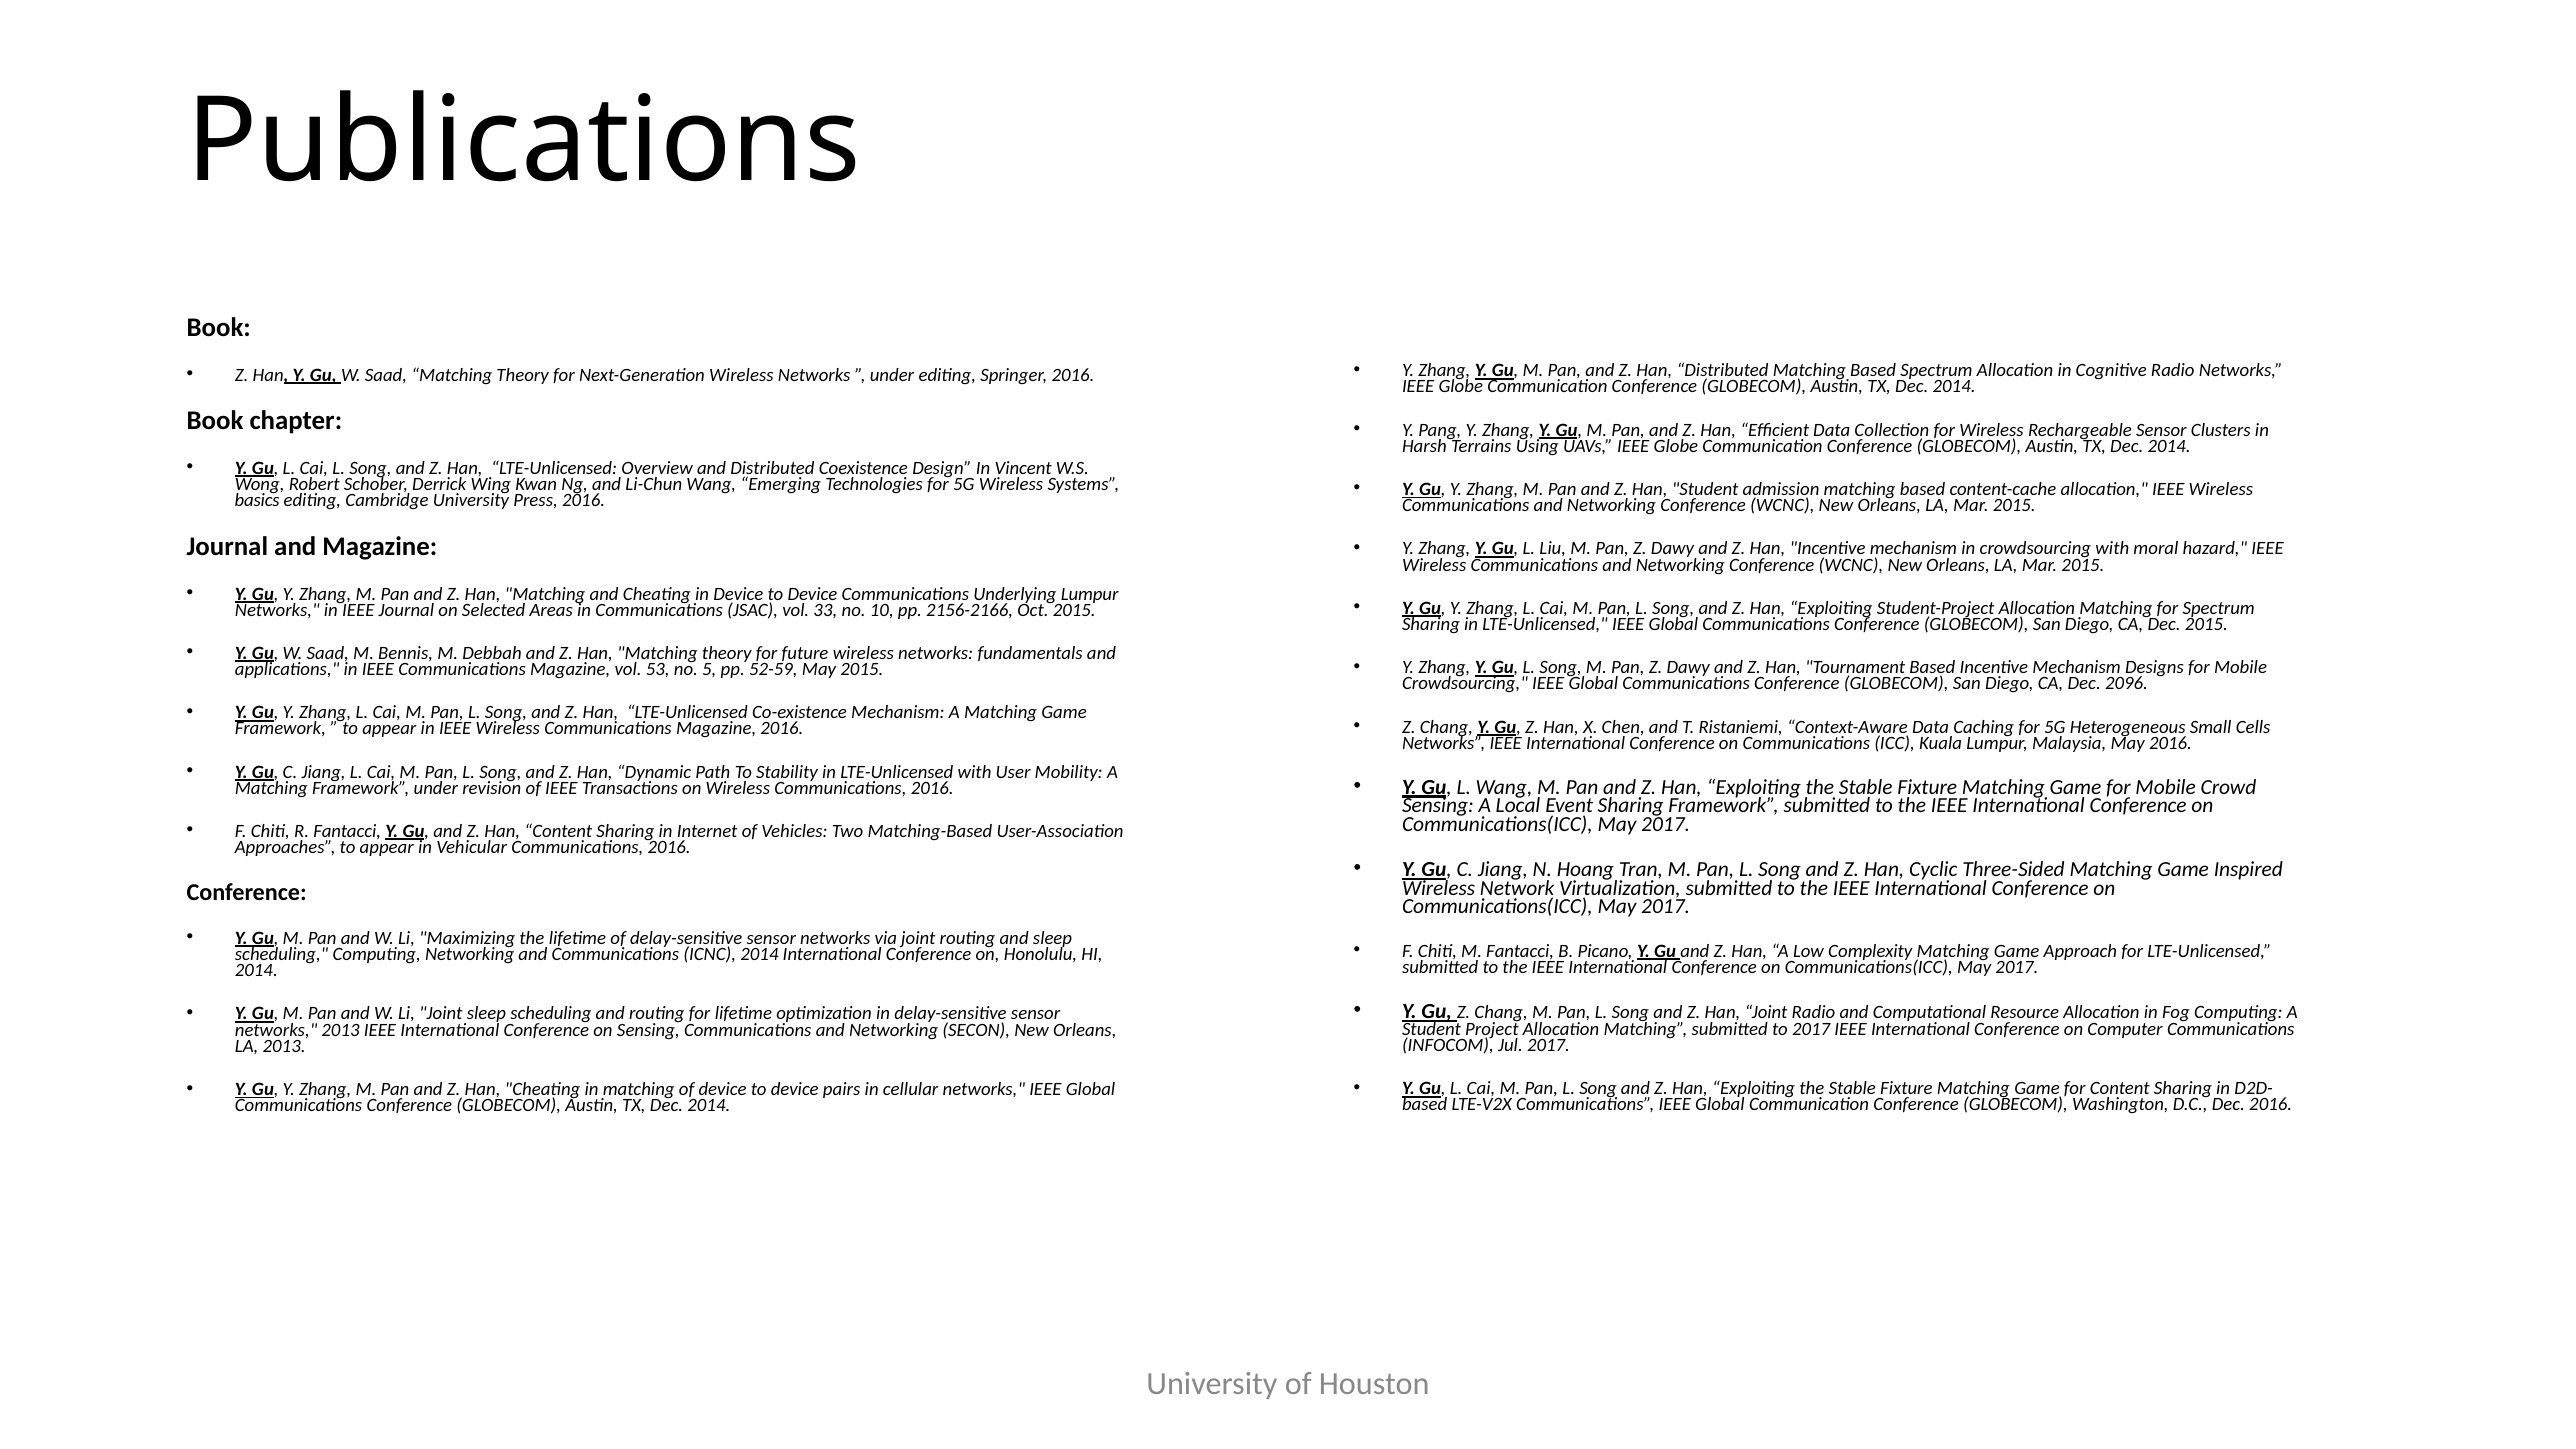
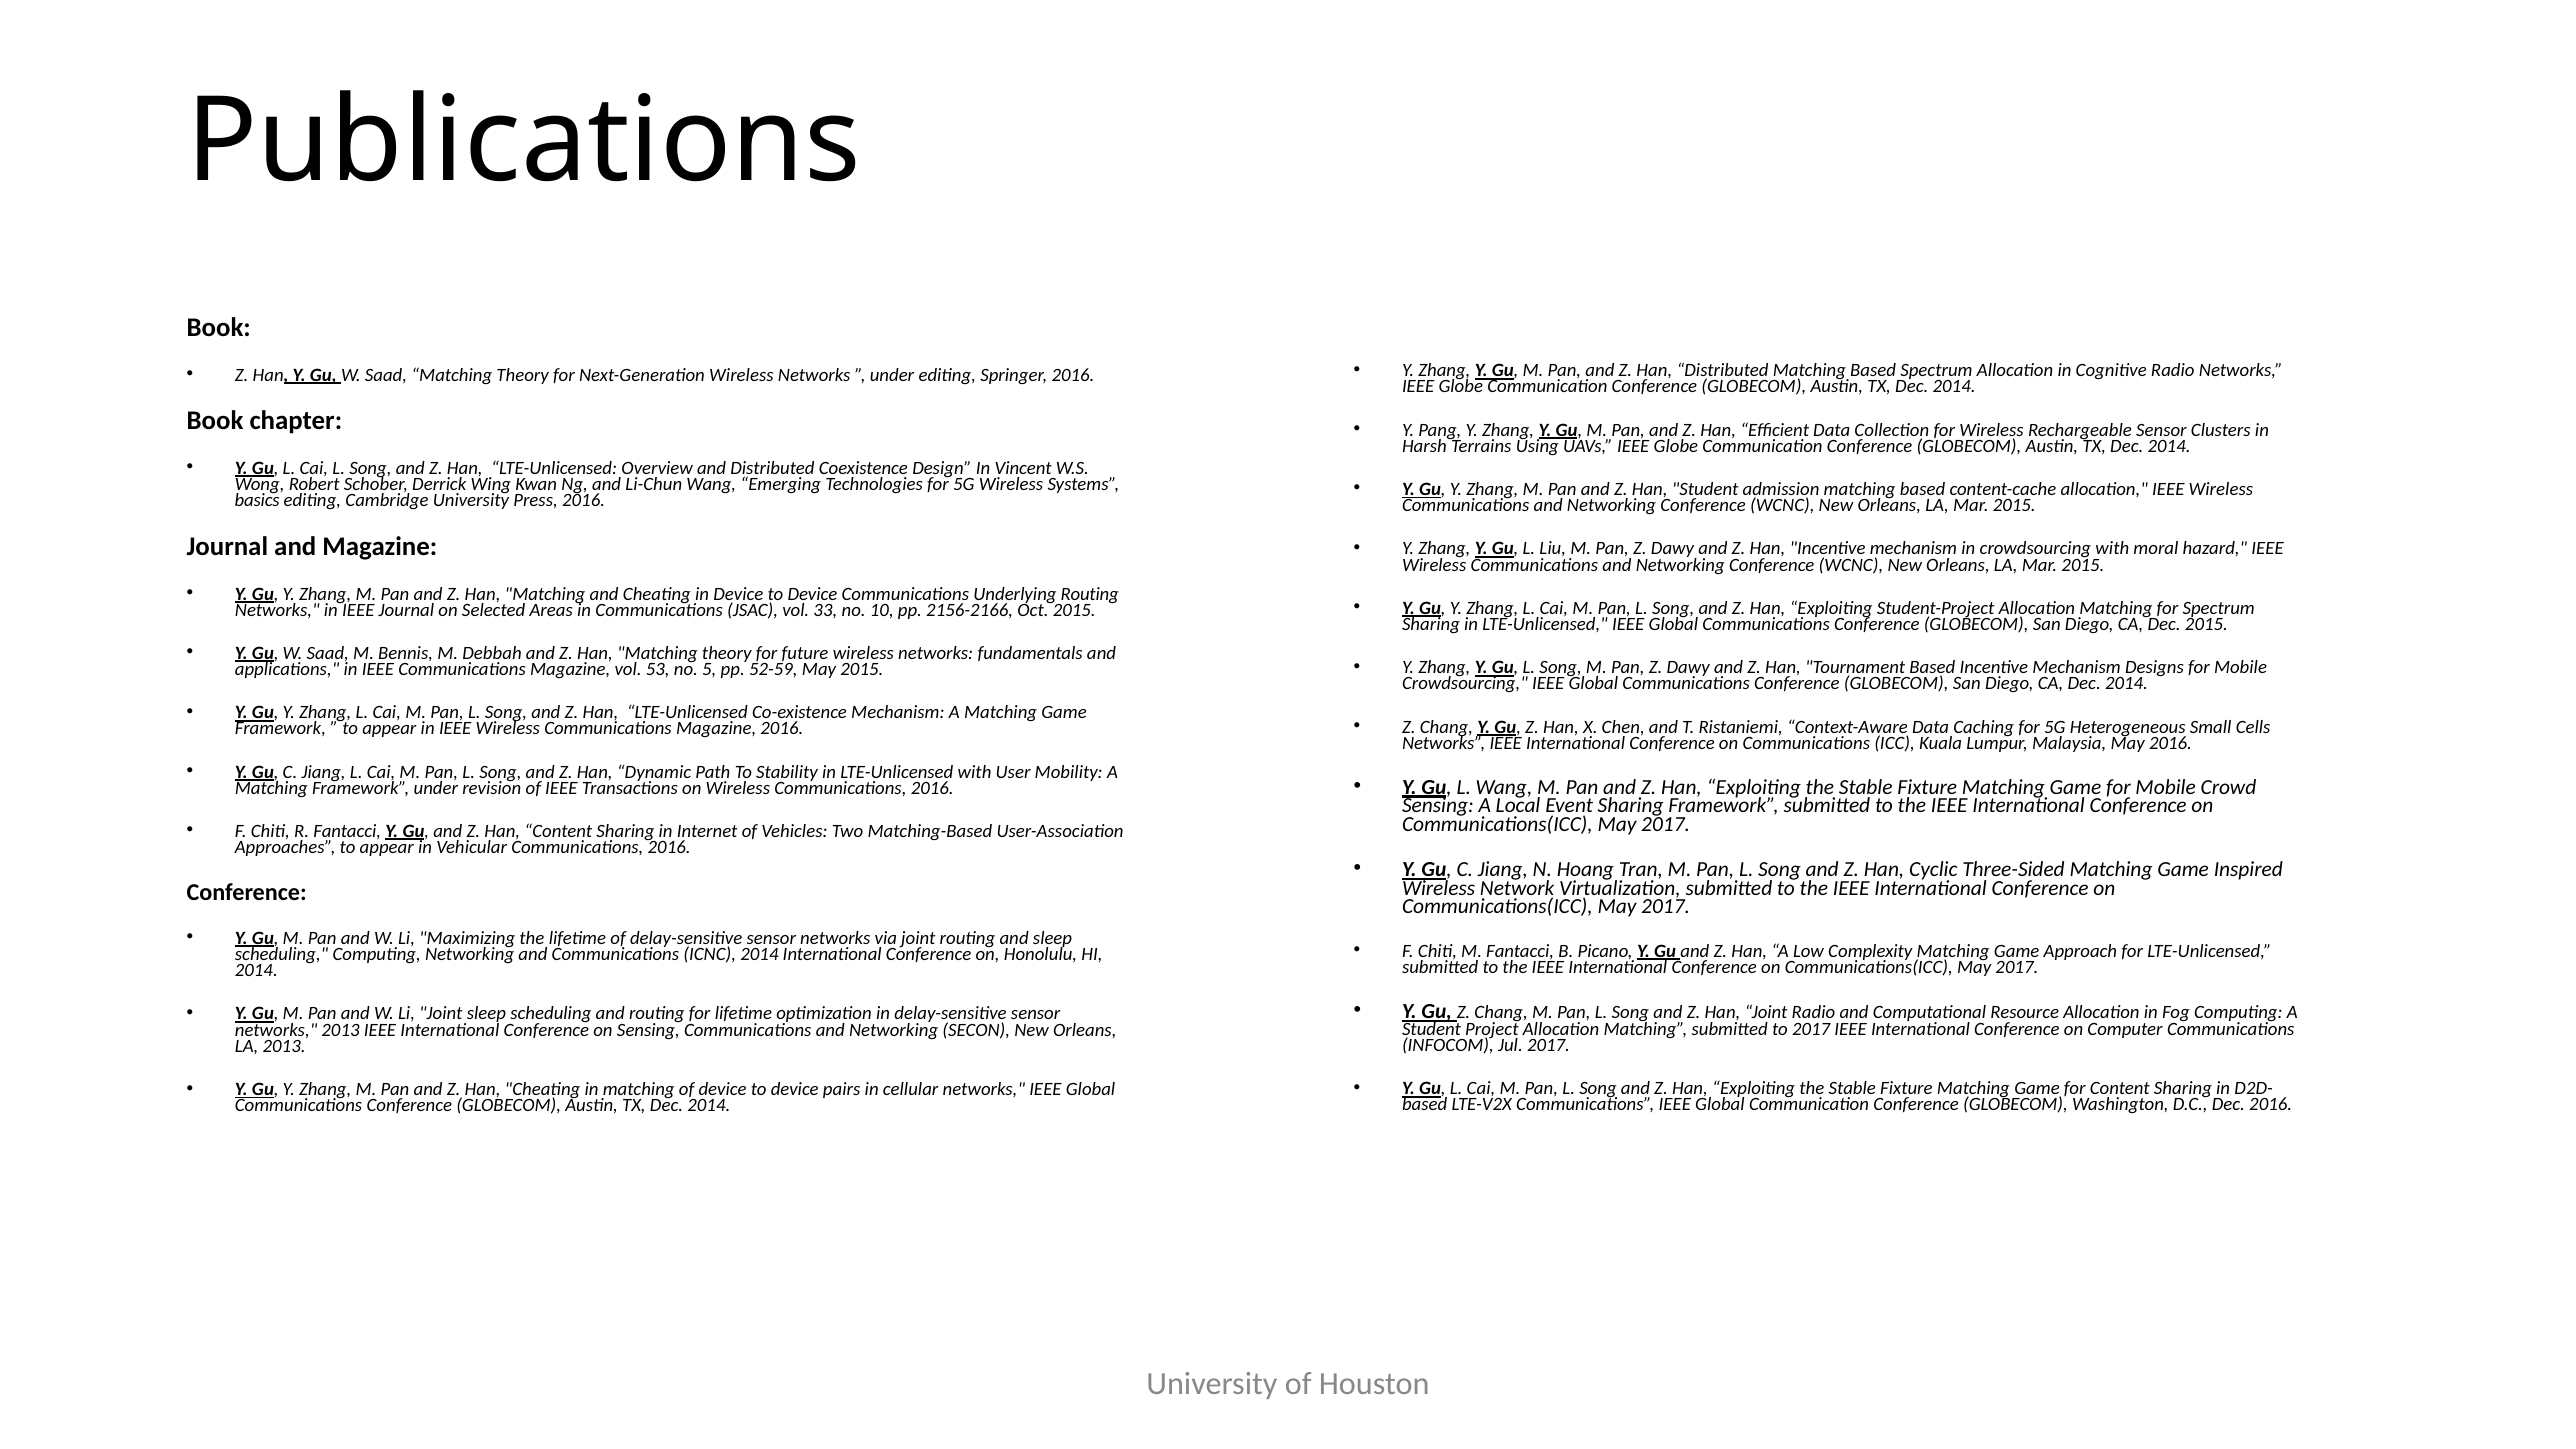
Underlying Lumpur: Lumpur -> Routing
CA Dec 2096: 2096 -> 2014
